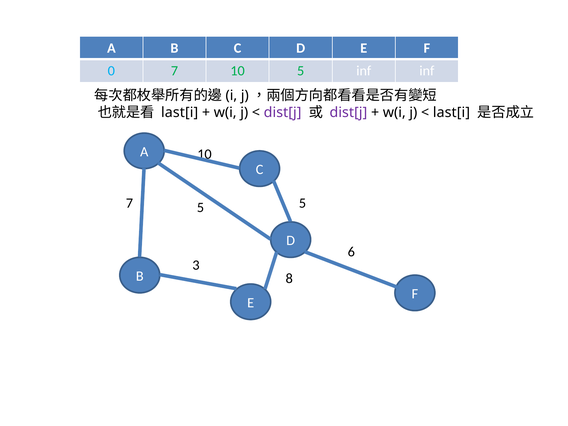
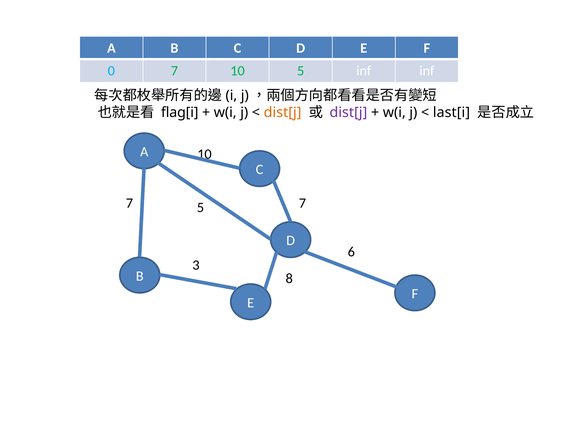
last[i at (180, 113): last[i -> flag[i
dist[j at (283, 113) colour: purple -> orange
5 at (303, 203): 5 -> 7
